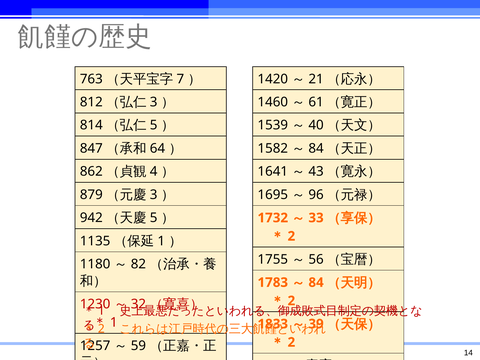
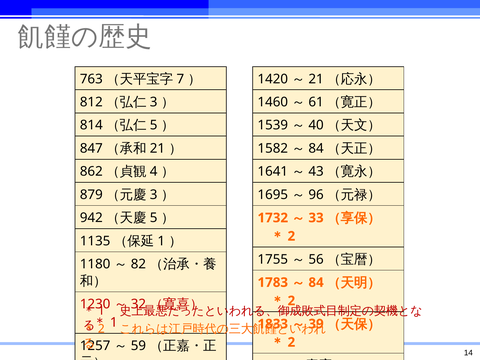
64 at (157, 148): 64 -> 21
